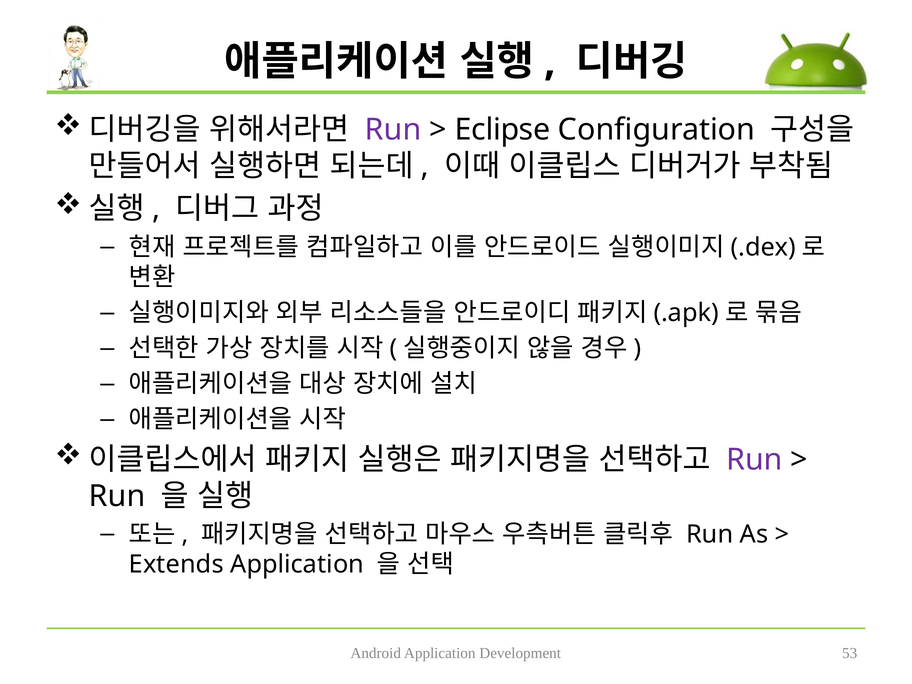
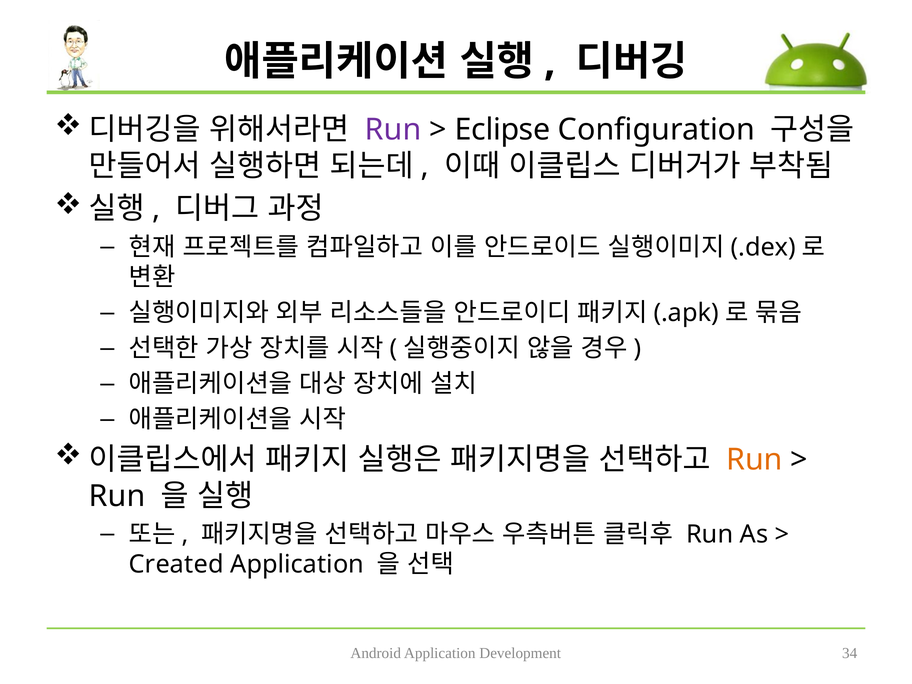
Run at (754, 460) colour: purple -> orange
Extends: Extends -> Created
53: 53 -> 34
